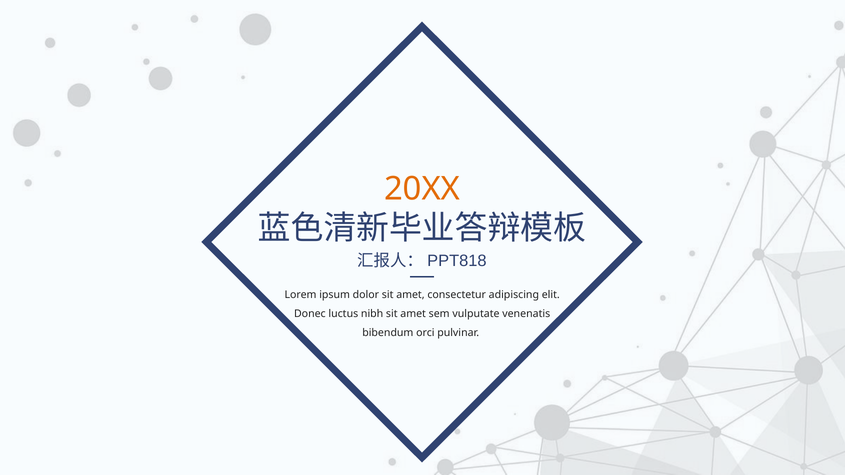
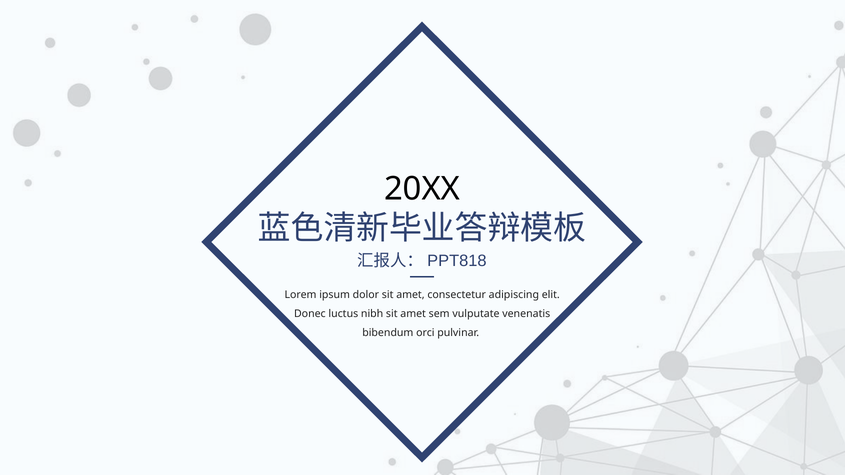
20XX colour: orange -> black
